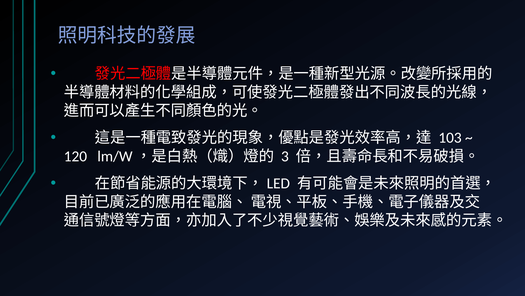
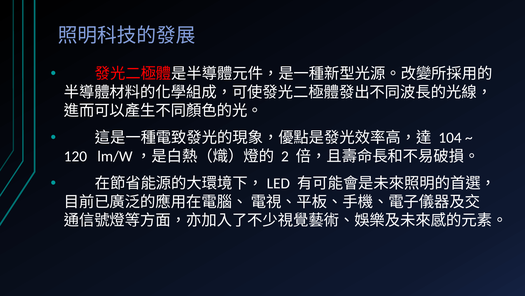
103: 103 -> 104
3: 3 -> 2
